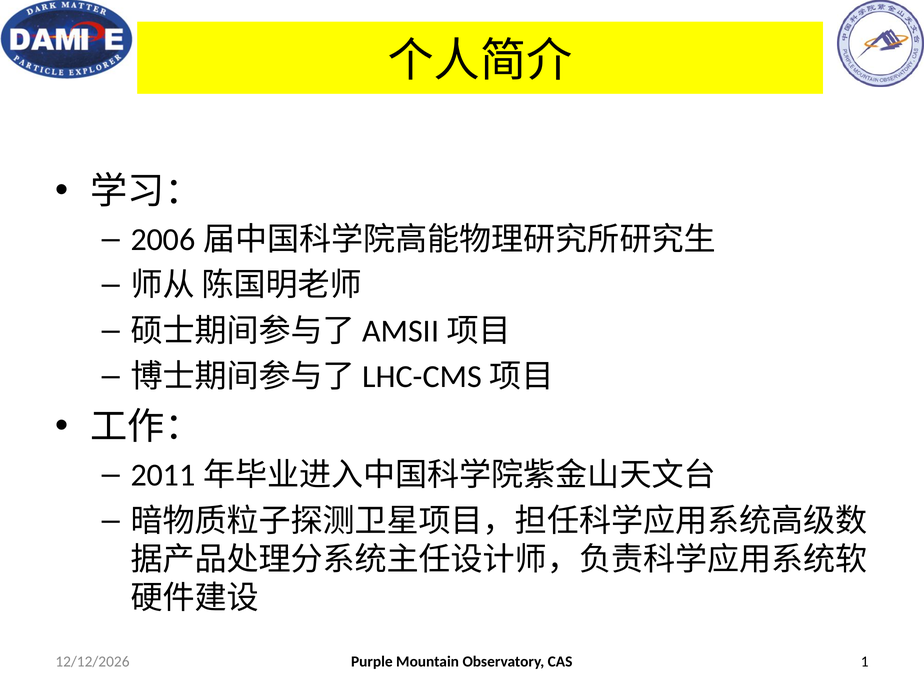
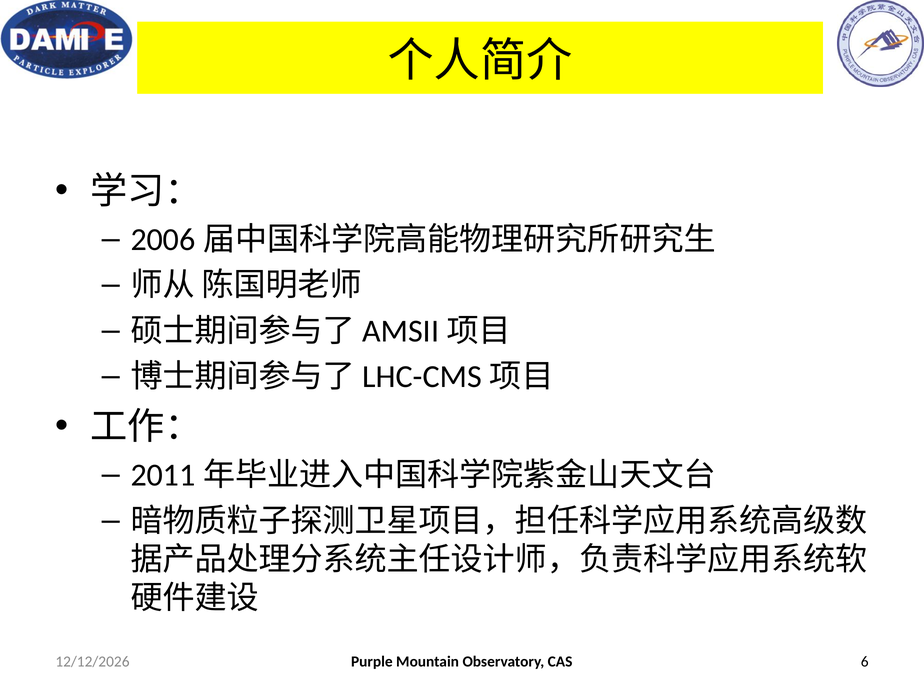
1: 1 -> 6
